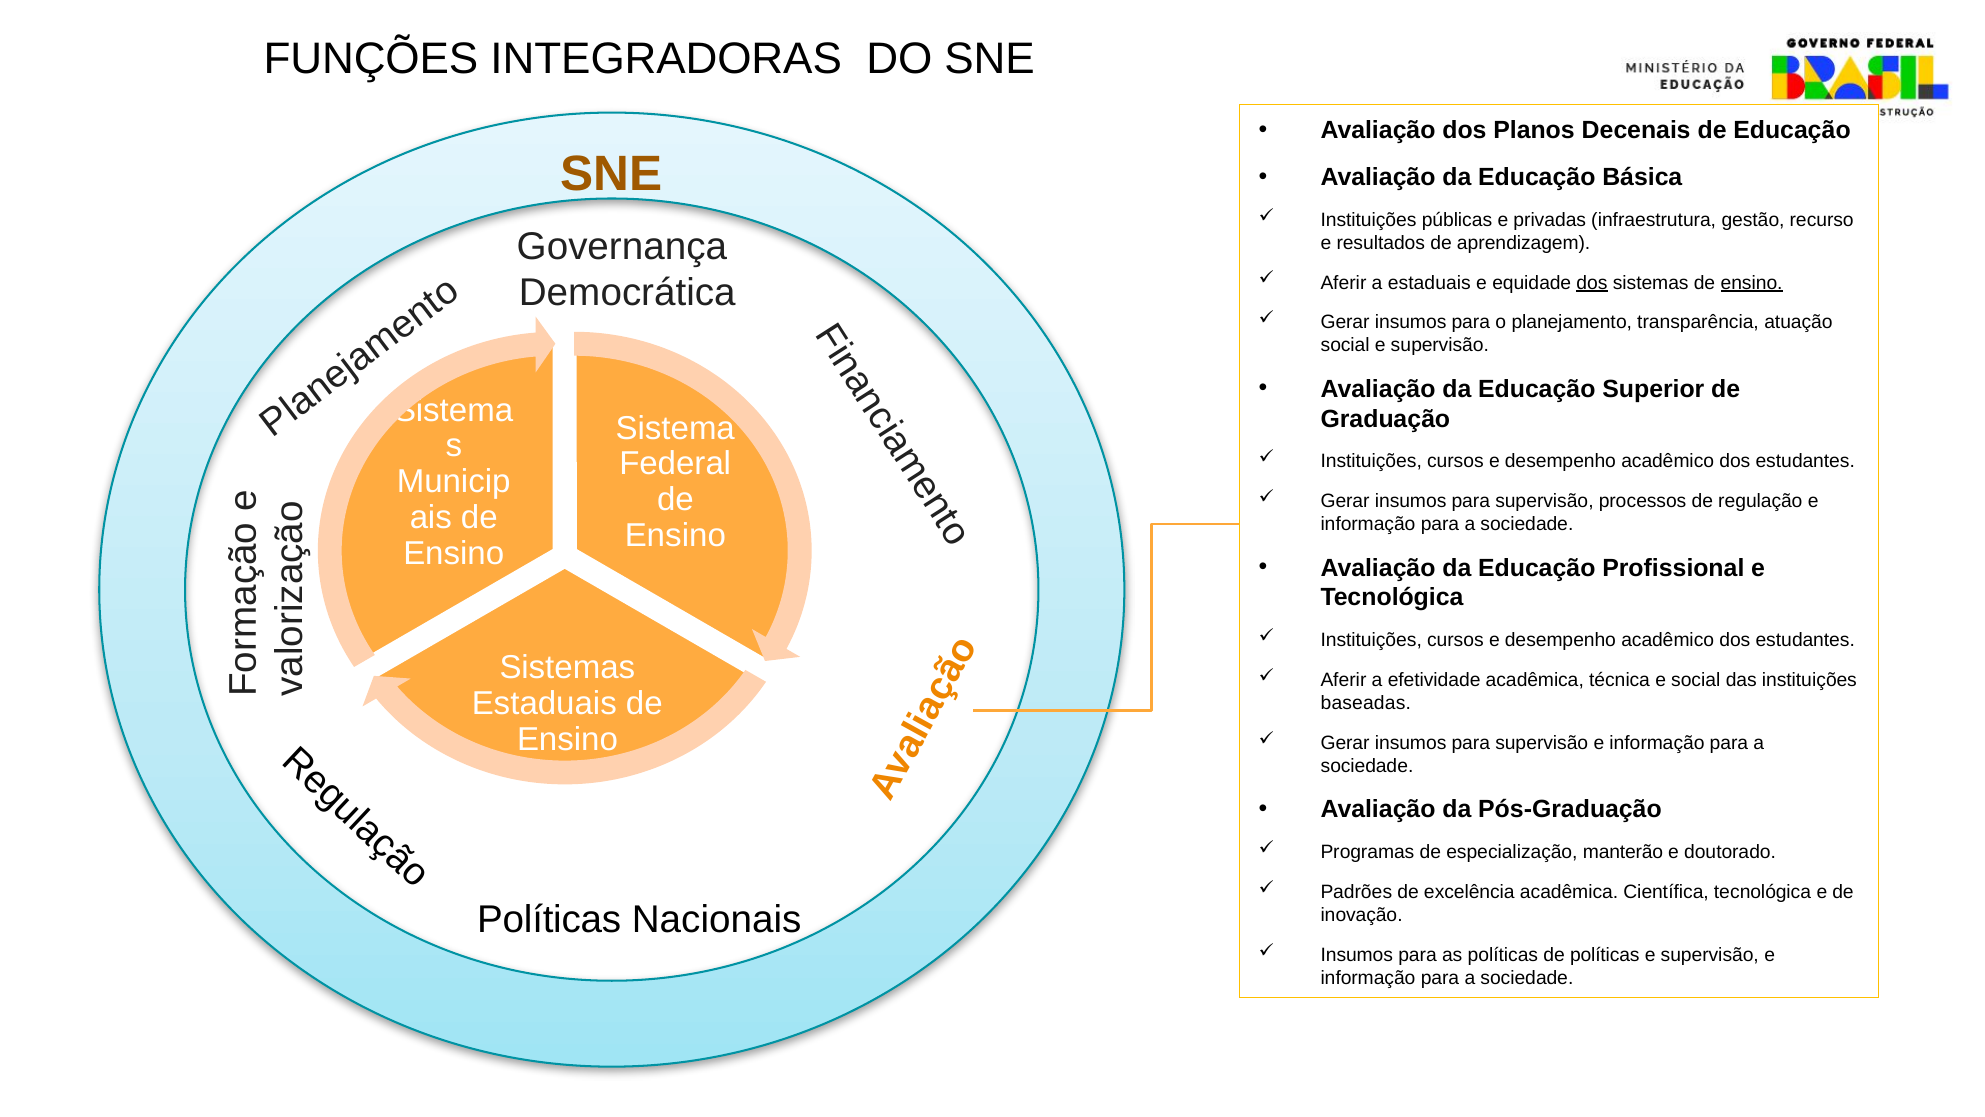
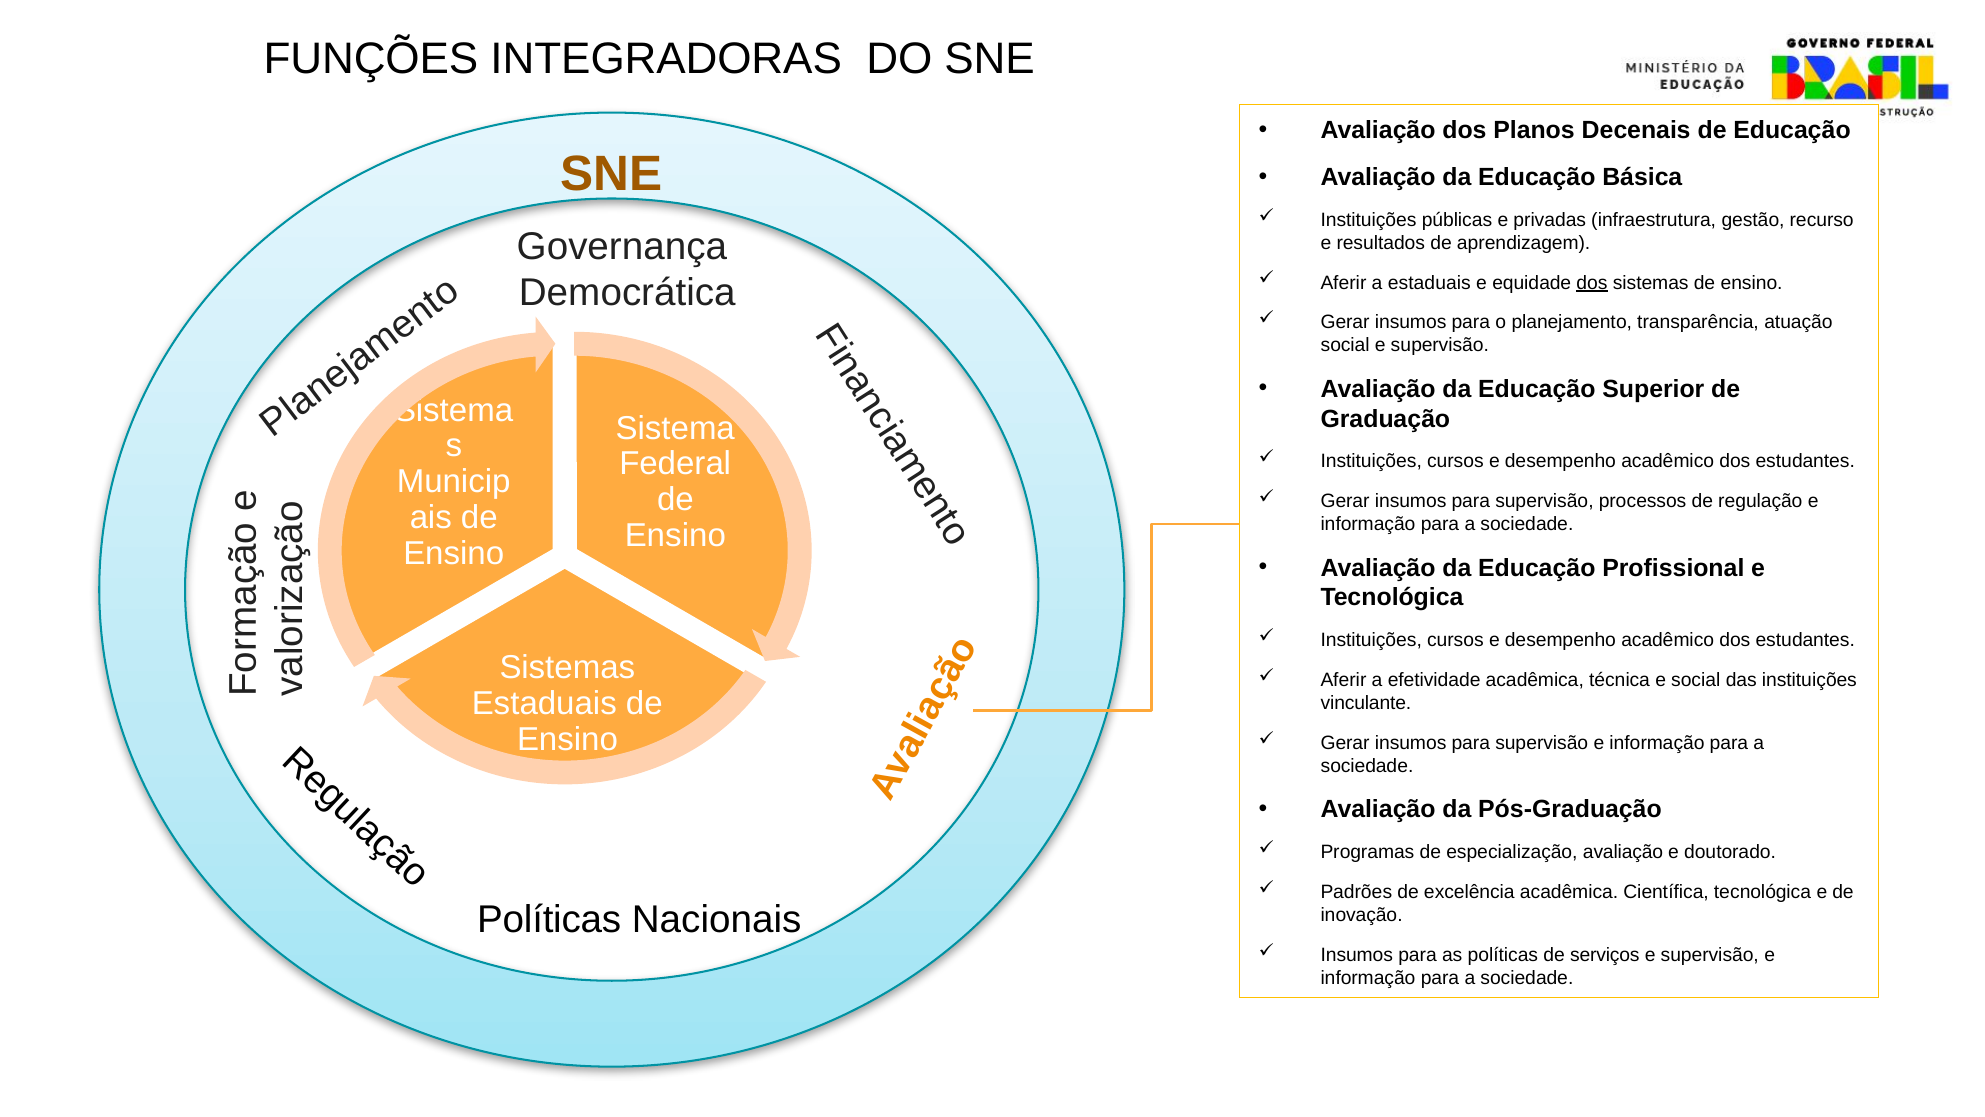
ensino at (1752, 283) underline: present -> none
baseadas: baseadas -> vinculante
especialização manterão: manterão -> avaliação
de políticas: políticas -> serviços
